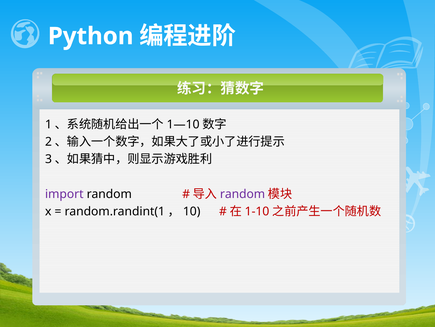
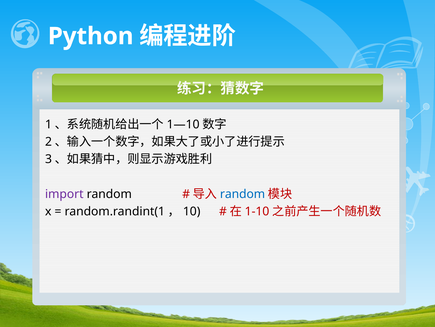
random at (243, 194) colour: purple -> blue
